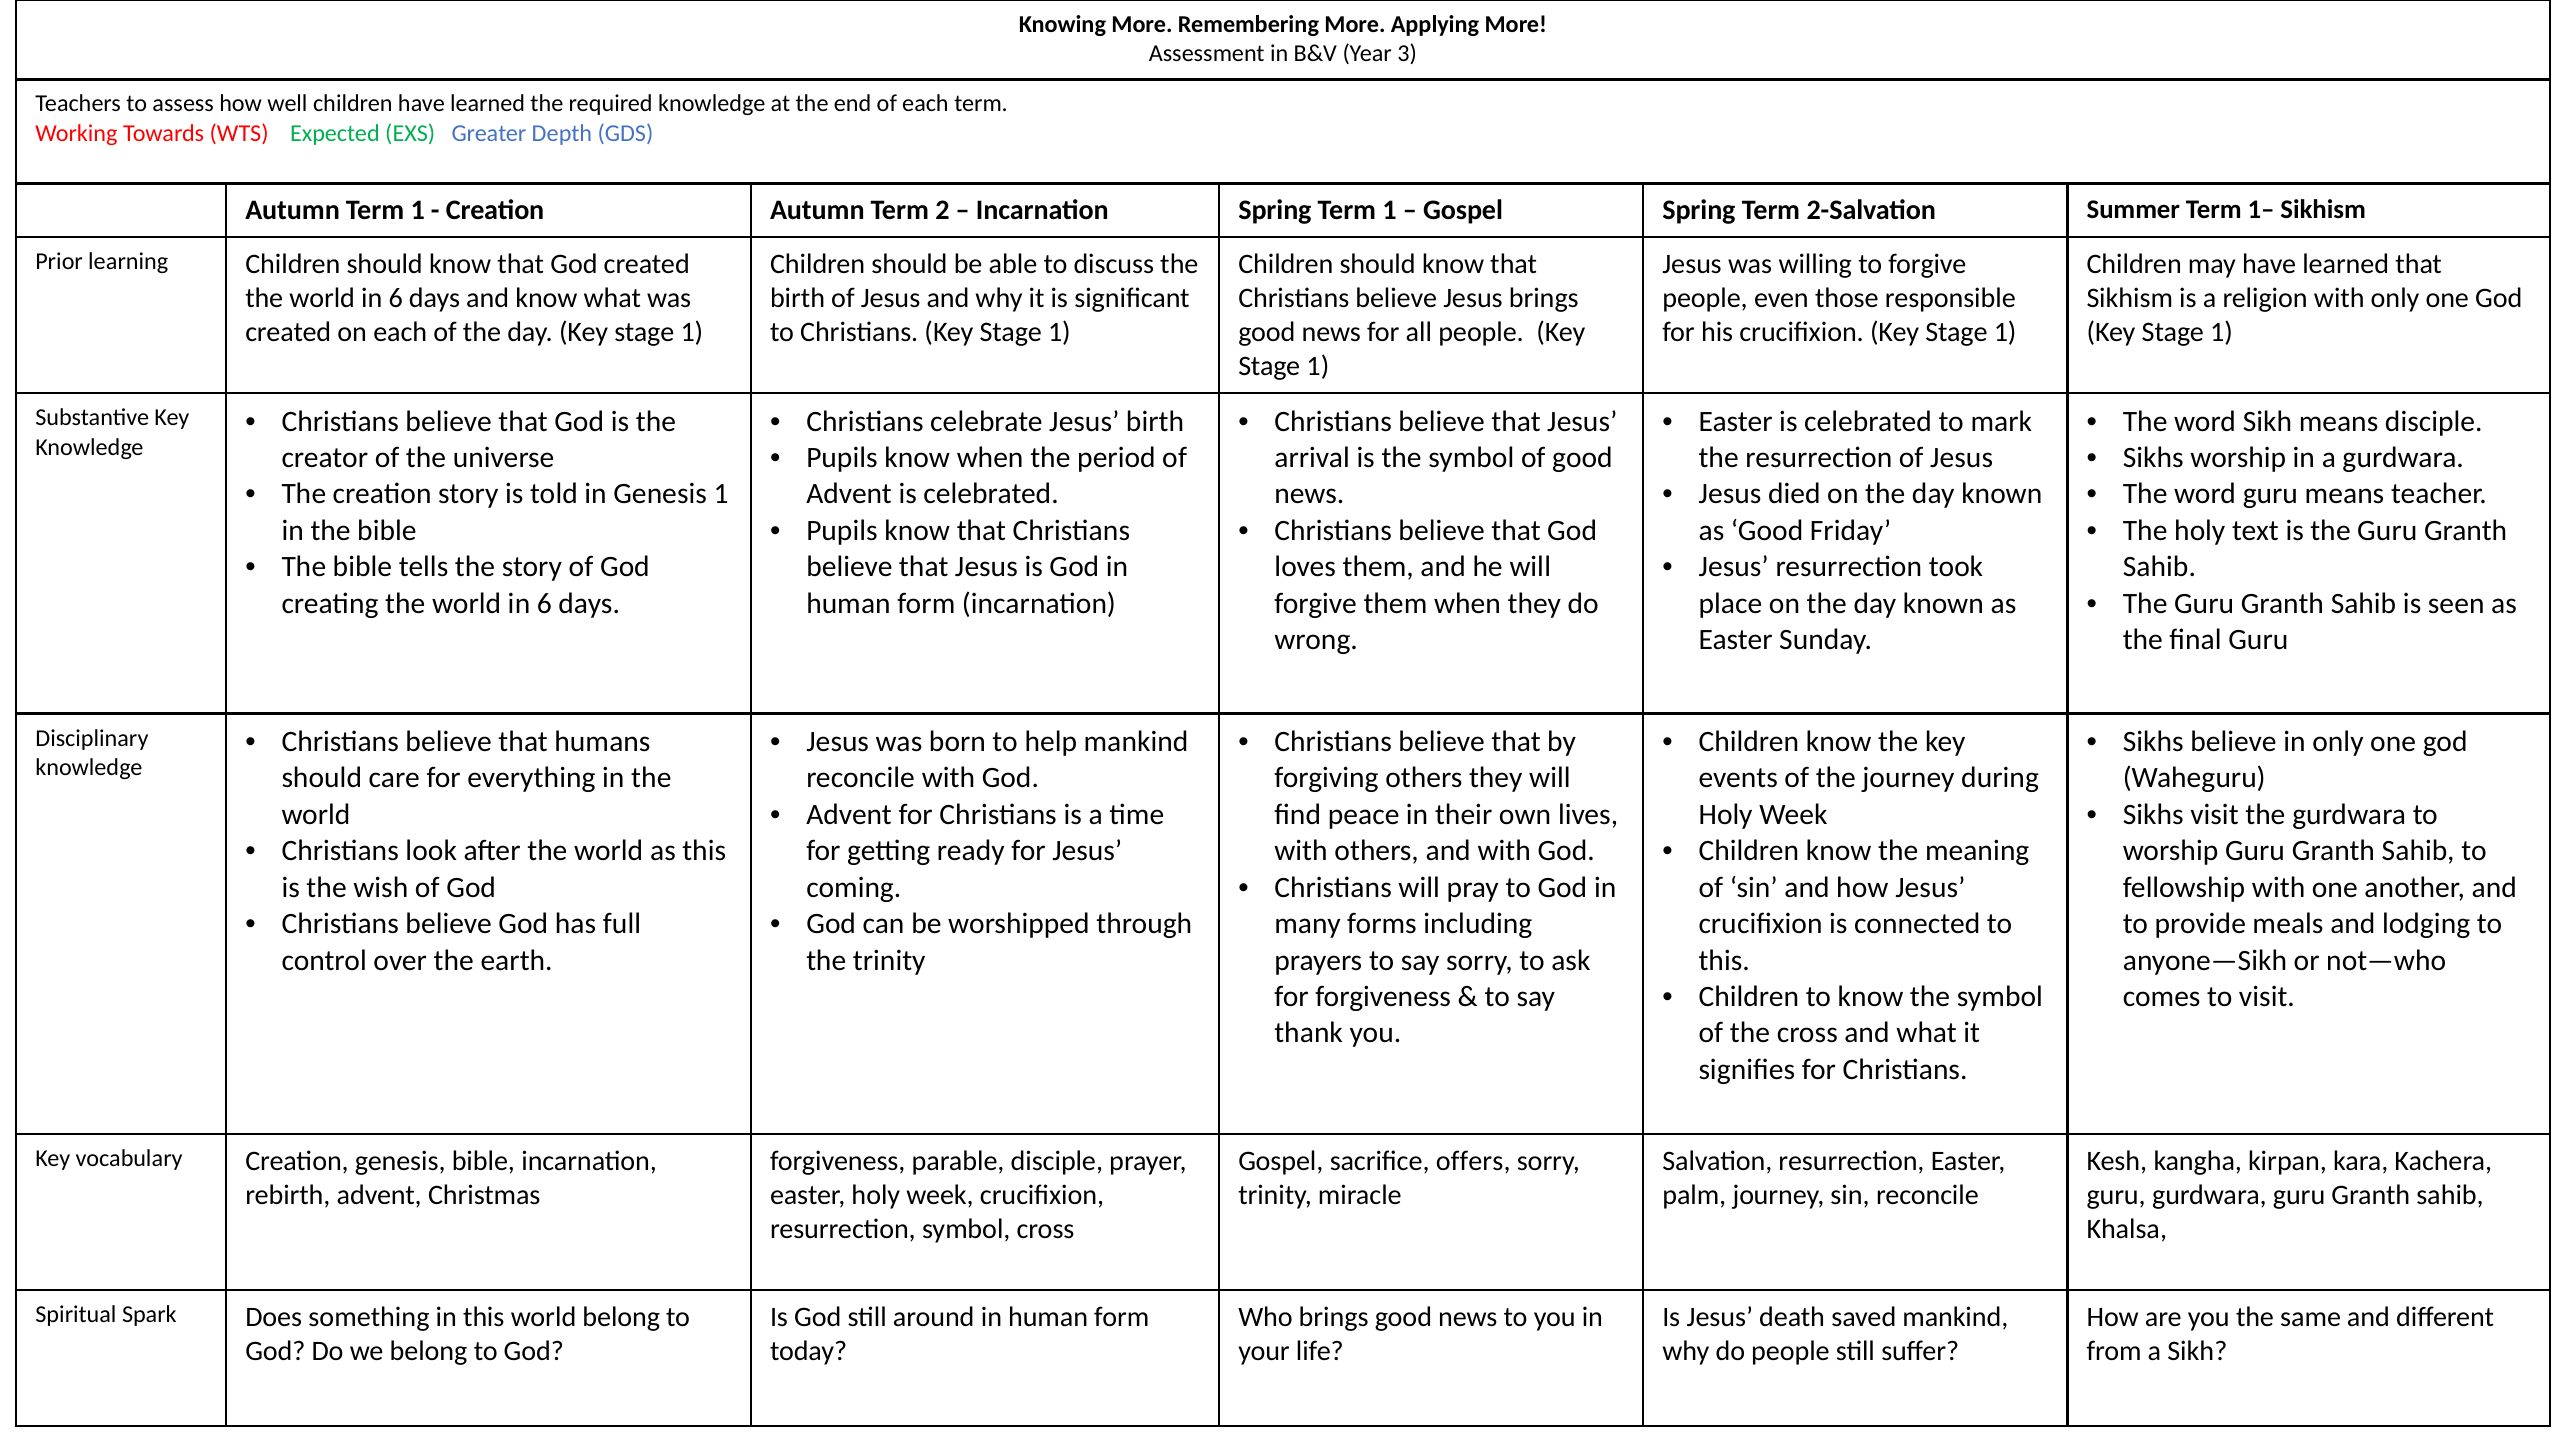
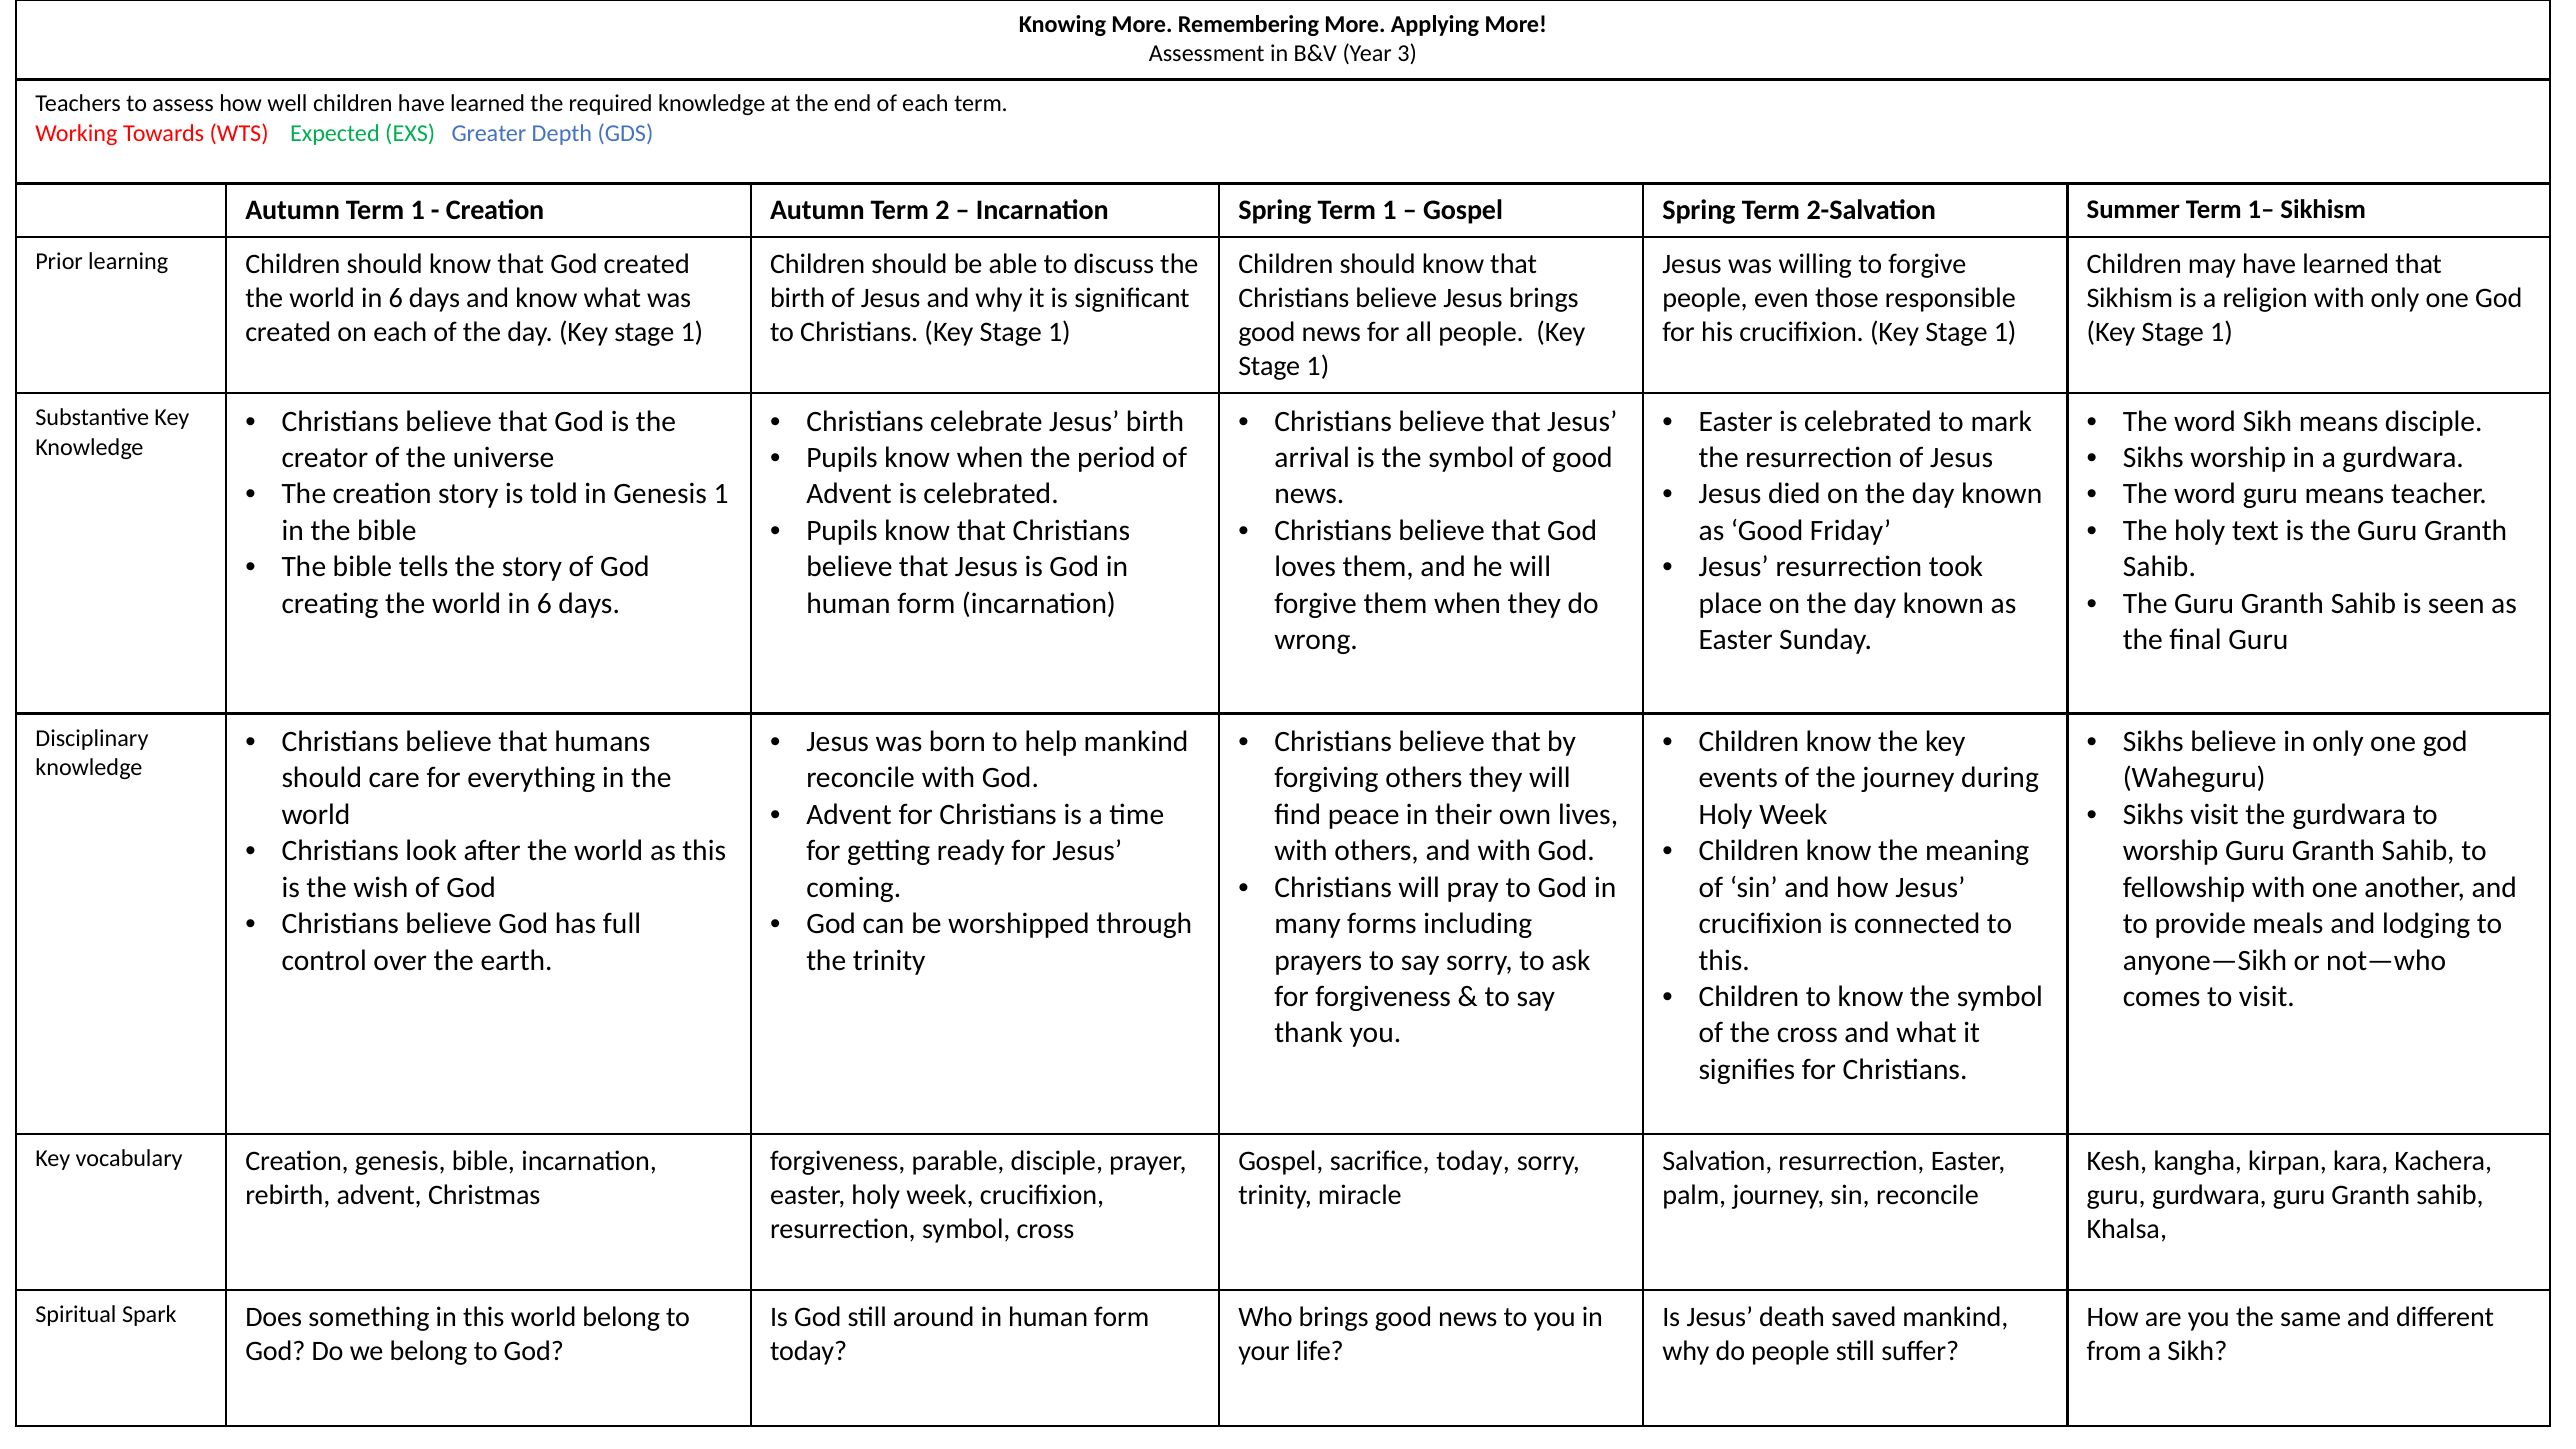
sacrifice offers: offers -> today
